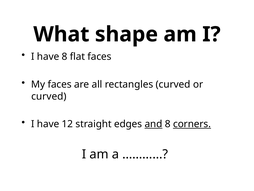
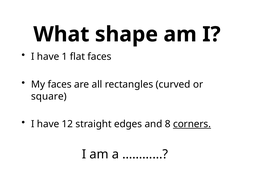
have 8: 8 -> 1
curved at (49, 96): curved -> square
and underline: present -> none
